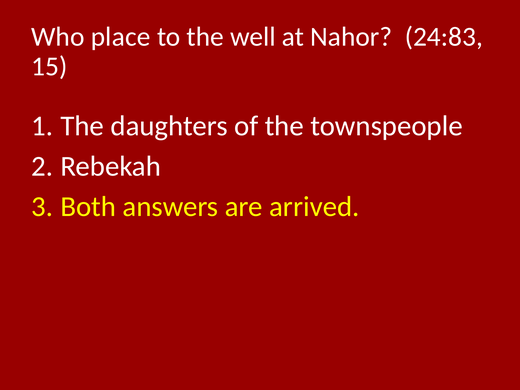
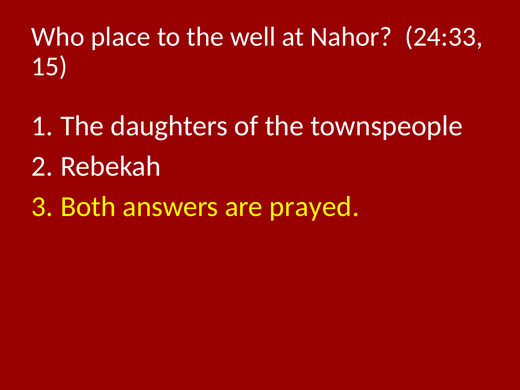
24:83: 24:83 -> 24:33
arrived: arrived -> prayed
